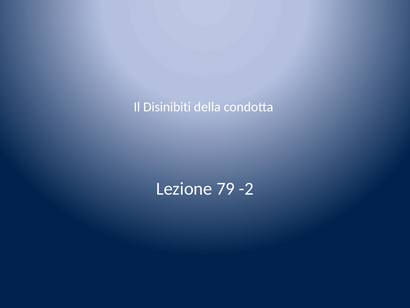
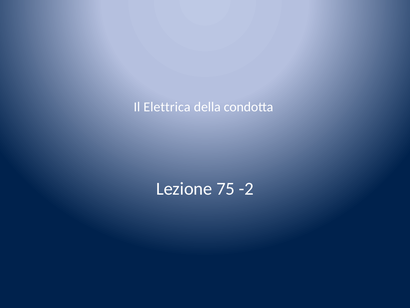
Disinibiti: Disinibiti -> Elettrica
79: 79 -> 75
